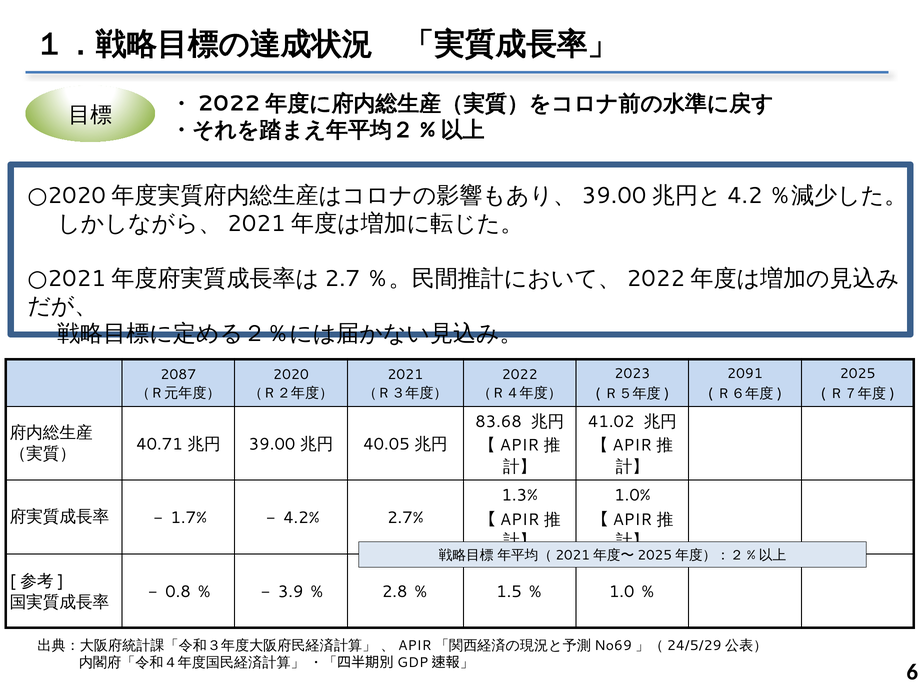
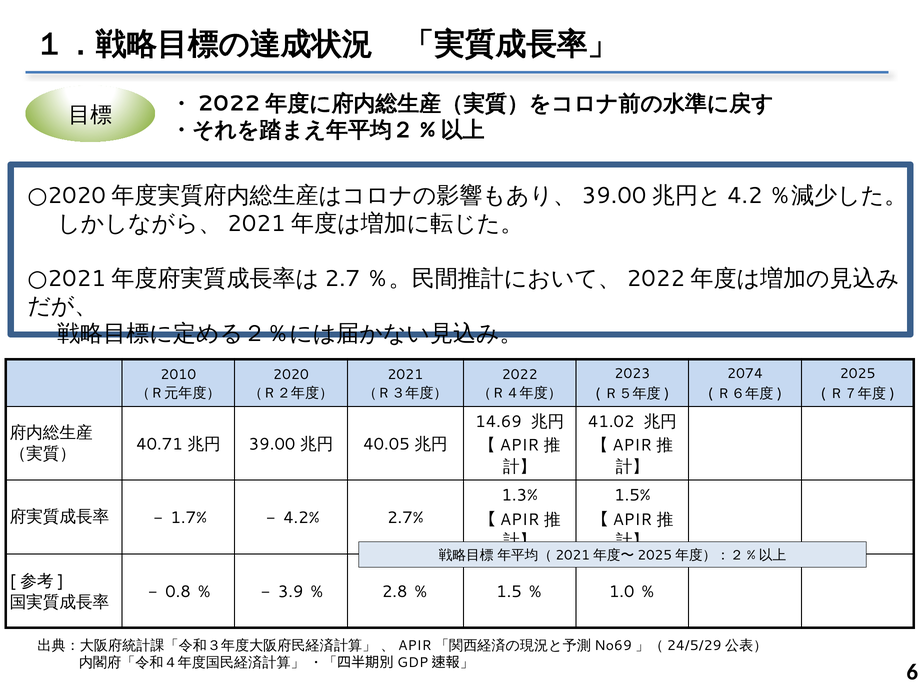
2091: 2091 -> 2074
2087: 2087 -> 2010
83.68: 83.68 -> 14.69
1.0%: 1.0% -> 1.5%
